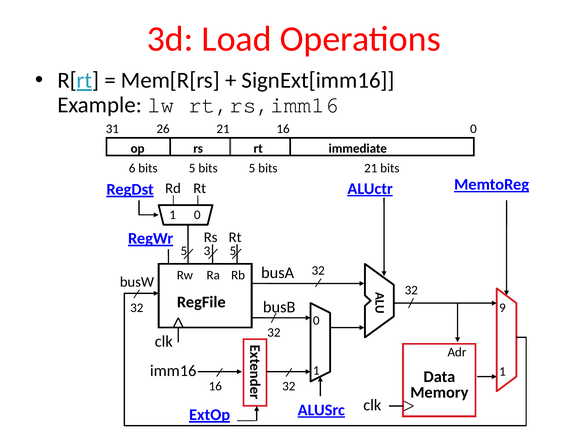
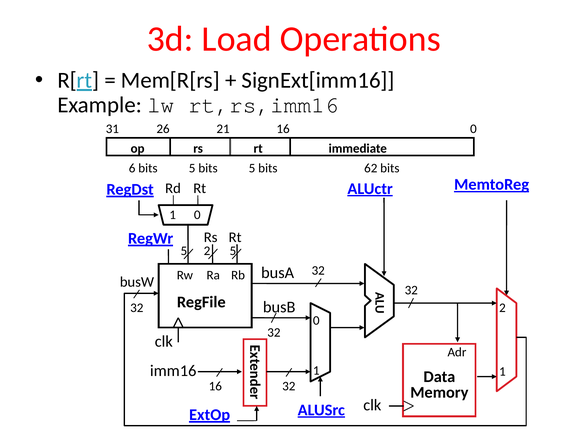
bits 21: 21 -> 62
5 3: 3 -> 2
9 at (502, 308): 9 -> 2
